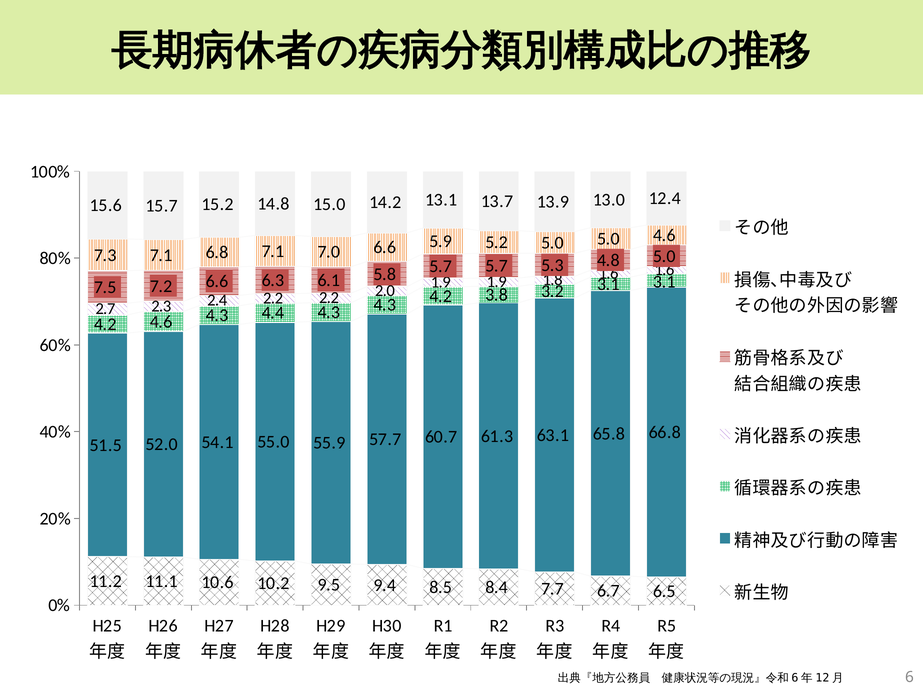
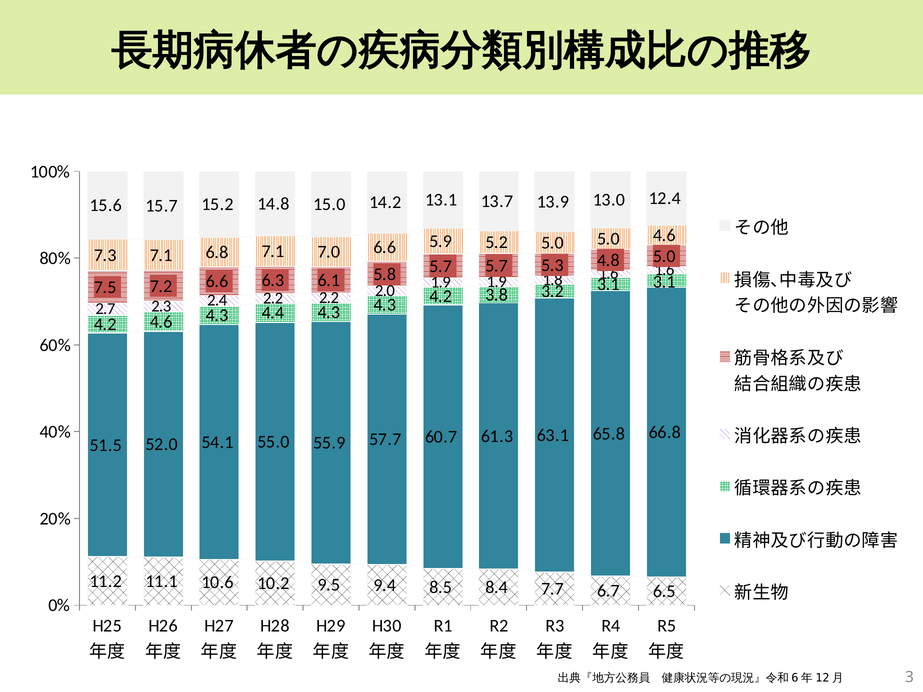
6: 6 -> 3
